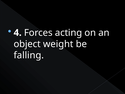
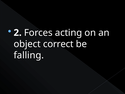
4: 4 -> 2
weight: weight -> correct
